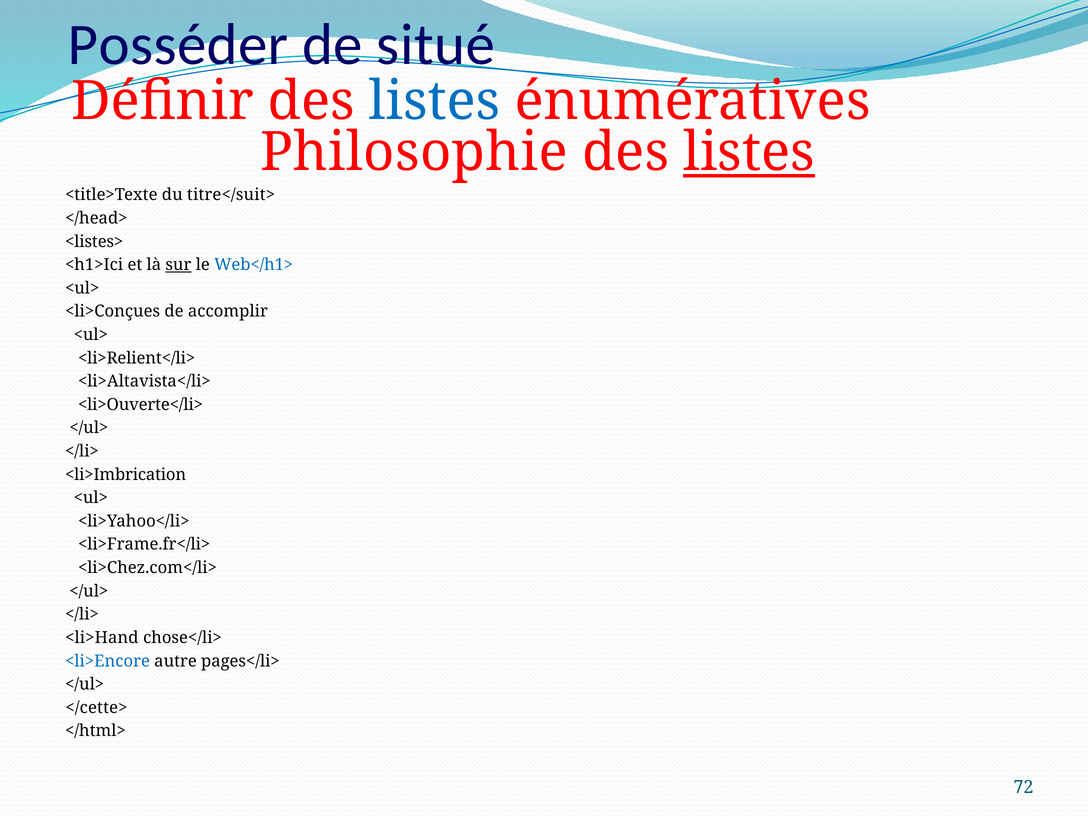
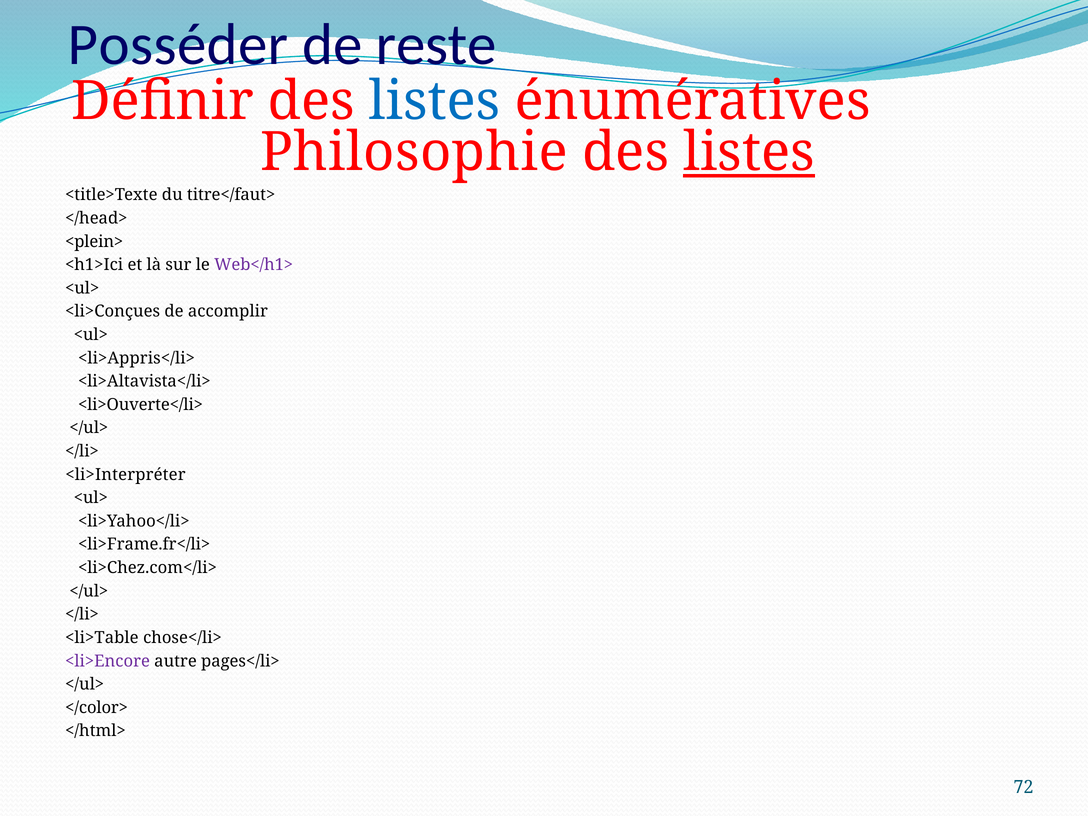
situé: situé -> reste
titre</suit>: titre</suit> -> titre</faut>
<listes>: <listes> -> <plein>
sur underline: present -> none
Web</h1> colour: blue -> purple
<li>Relient</li>: <li>Relient</li> -> <li>Appris</li>
<li>Imbrication: <li>Imbrication -> <li>Interpréter
<li>Hand: <li>Hand -> <li>Table
<li>Encore colour: blue -> purple
</cette>: </cette> -> </color>
